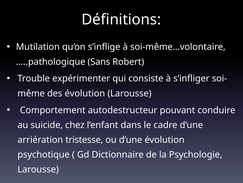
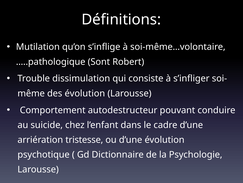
Sans: Sans -> Sont
expérimenter: expérimenter -> dissimulation
